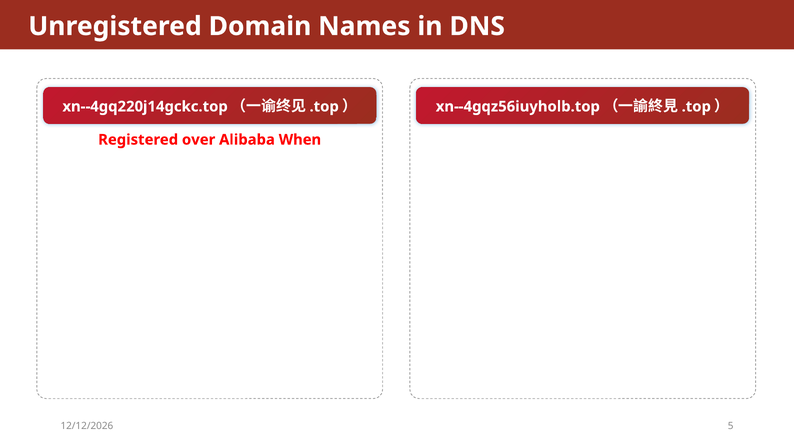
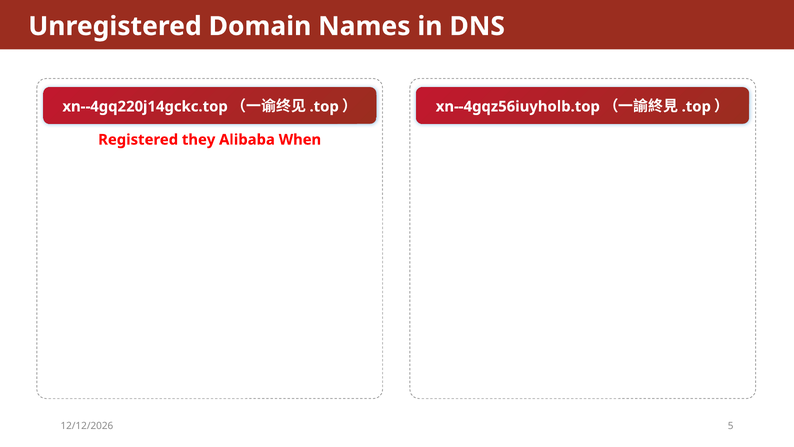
over: over -> they
